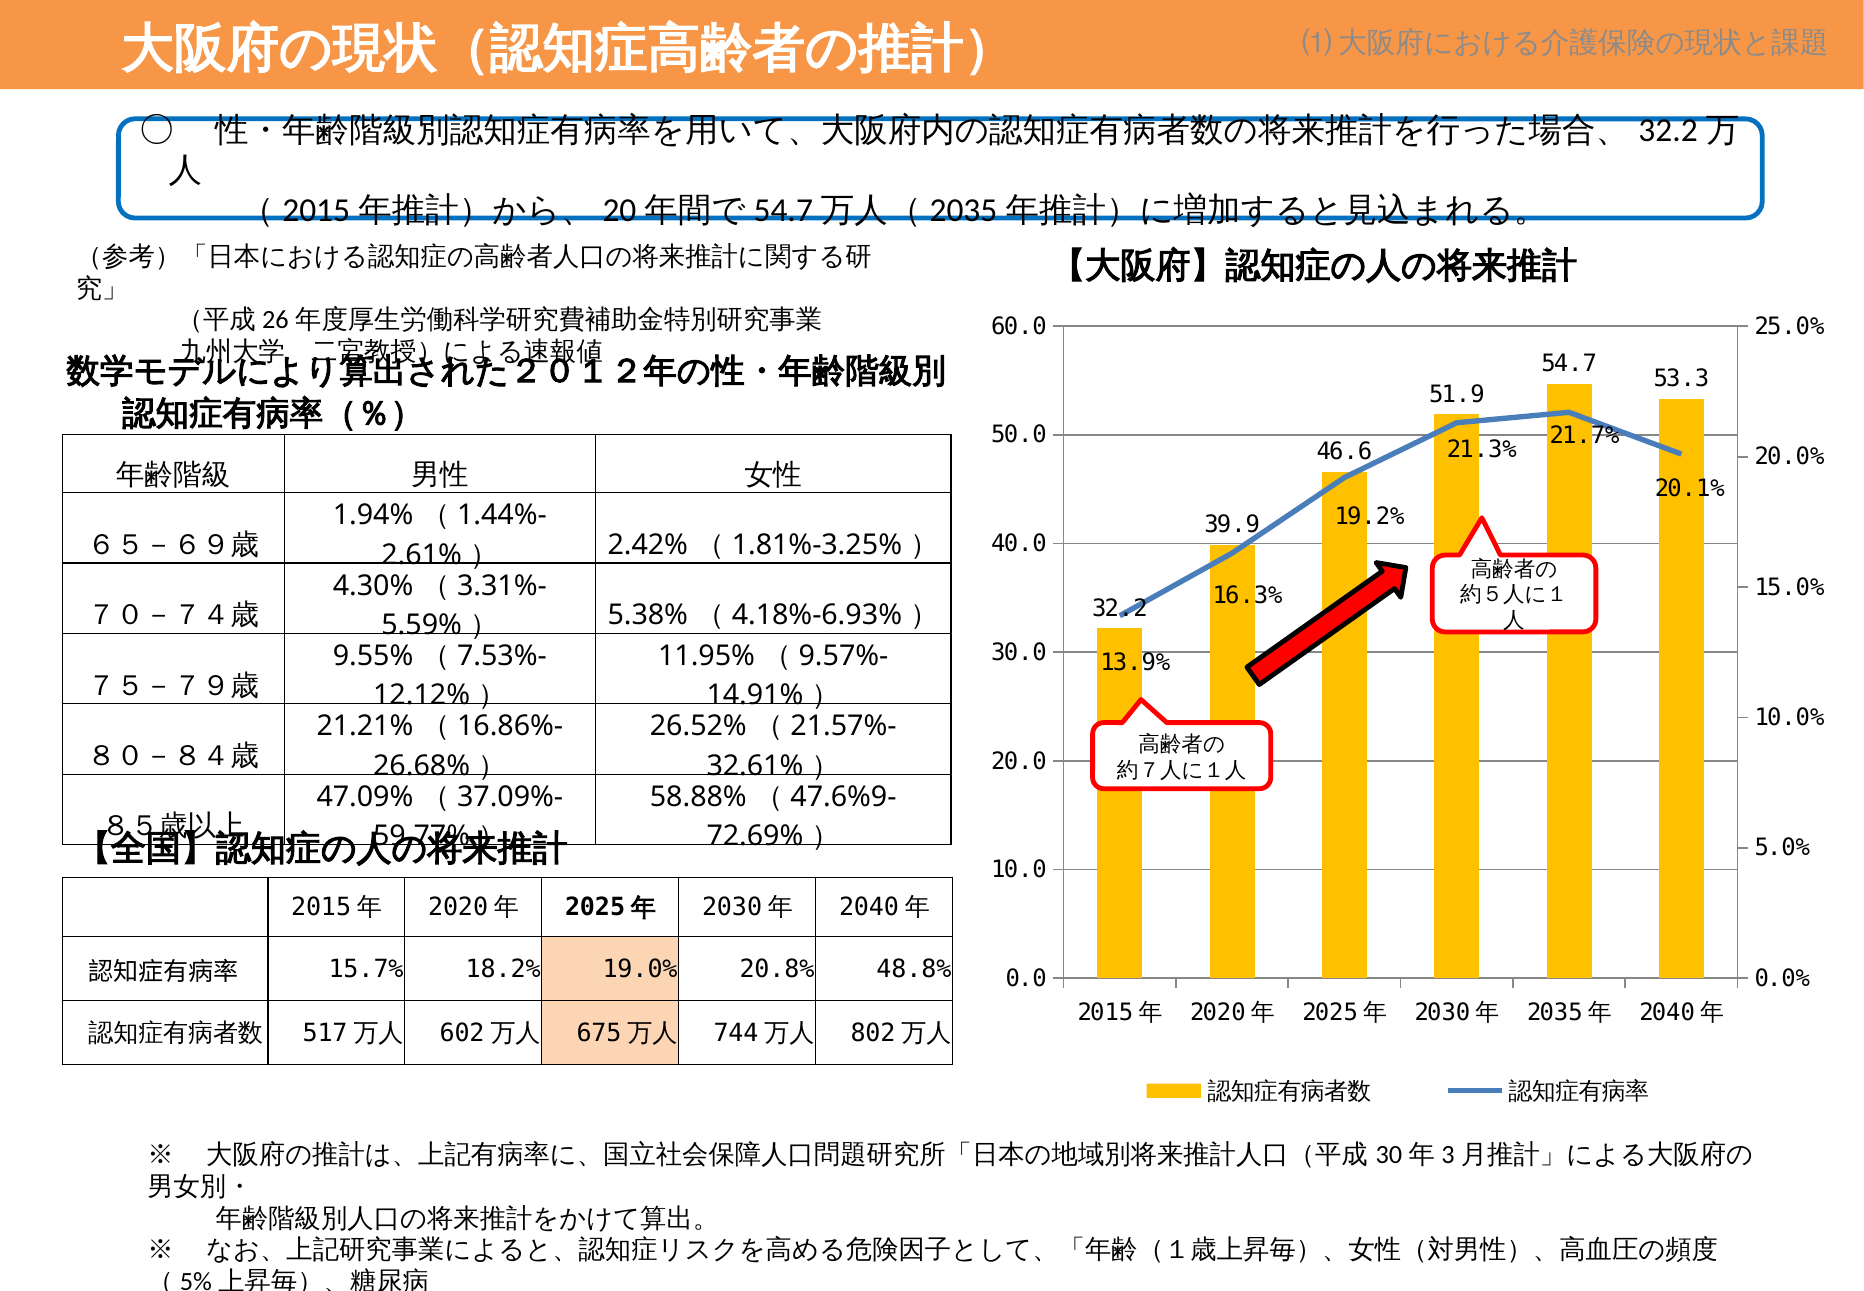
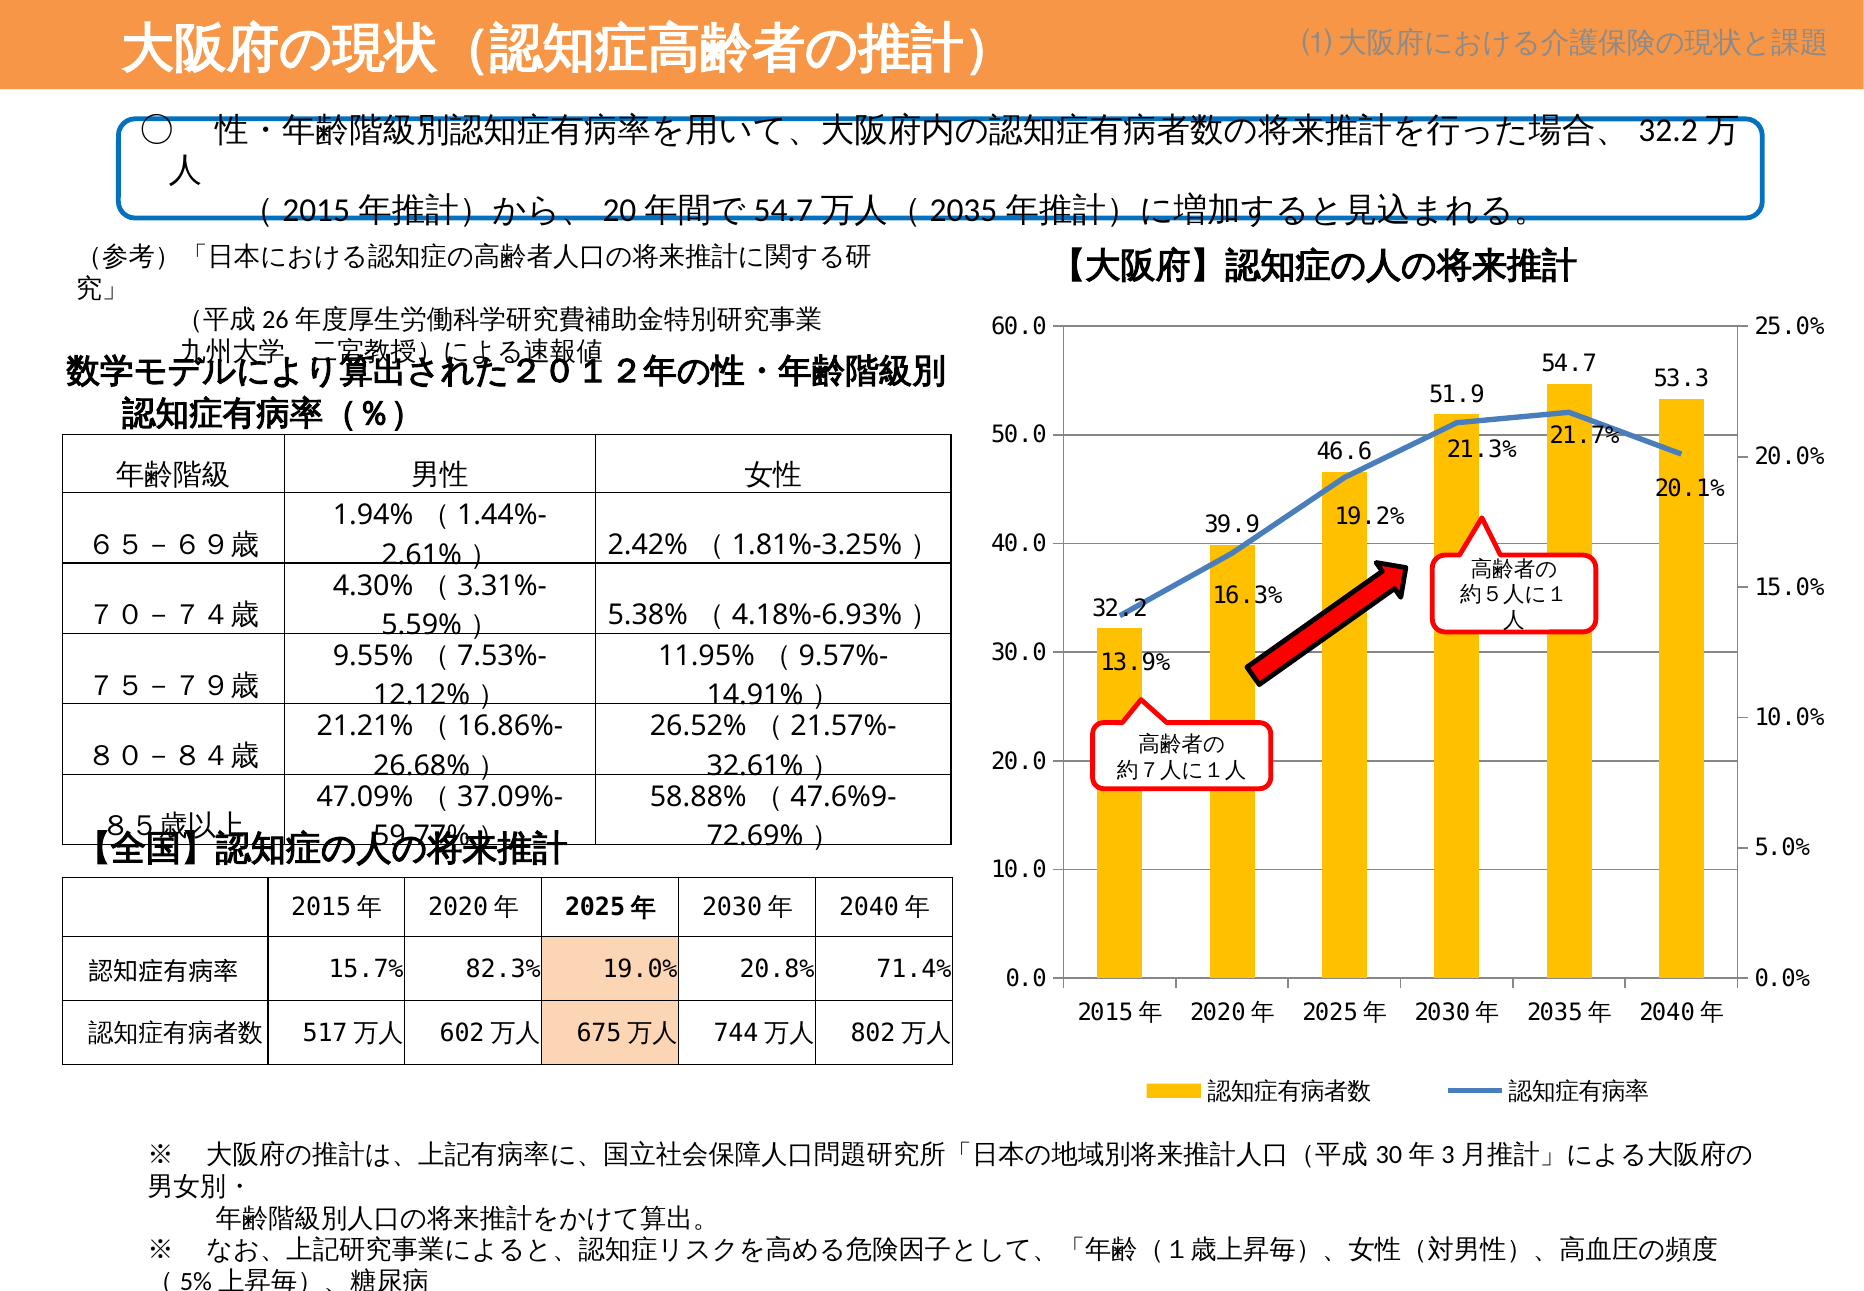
18.2%: 18.2% -> 82.3%
48.8%: 48.8% -> 71.4%
